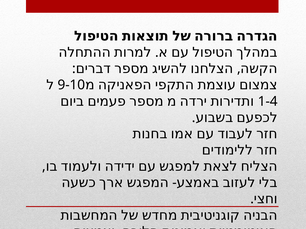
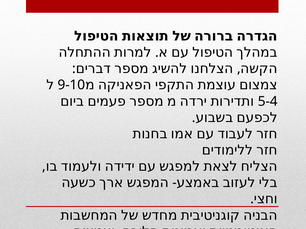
1-4: 1-4 -> 5-4
